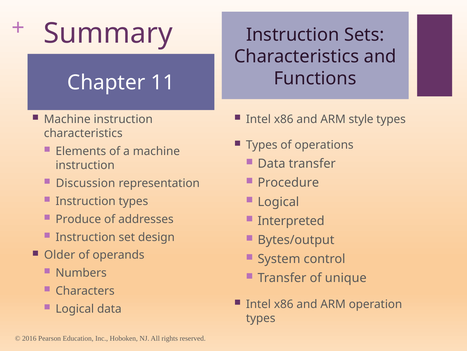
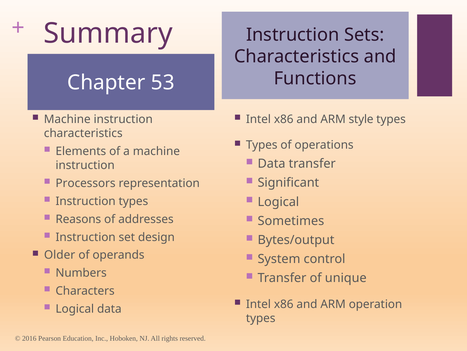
11: 11 -> 53
Procedure: Procedure -> Significant
Discussion: Discussion -> Processors
Produce: Produce -> Reasons
Interpreted: Interpreted -> Sometimes
